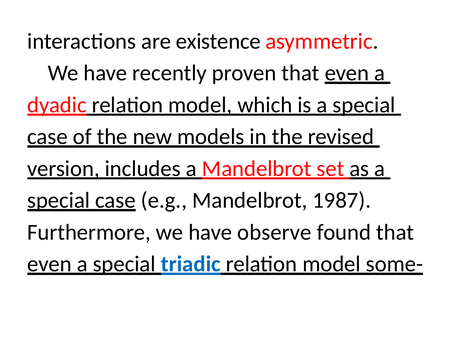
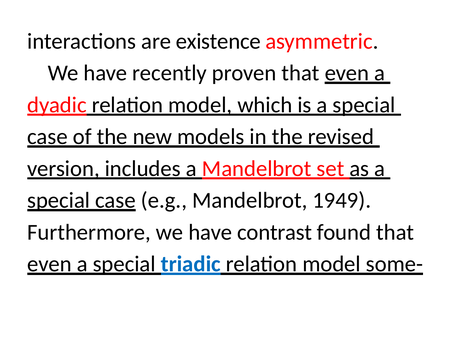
1987: 1987 -> 1949
observe: observe -> contrast
